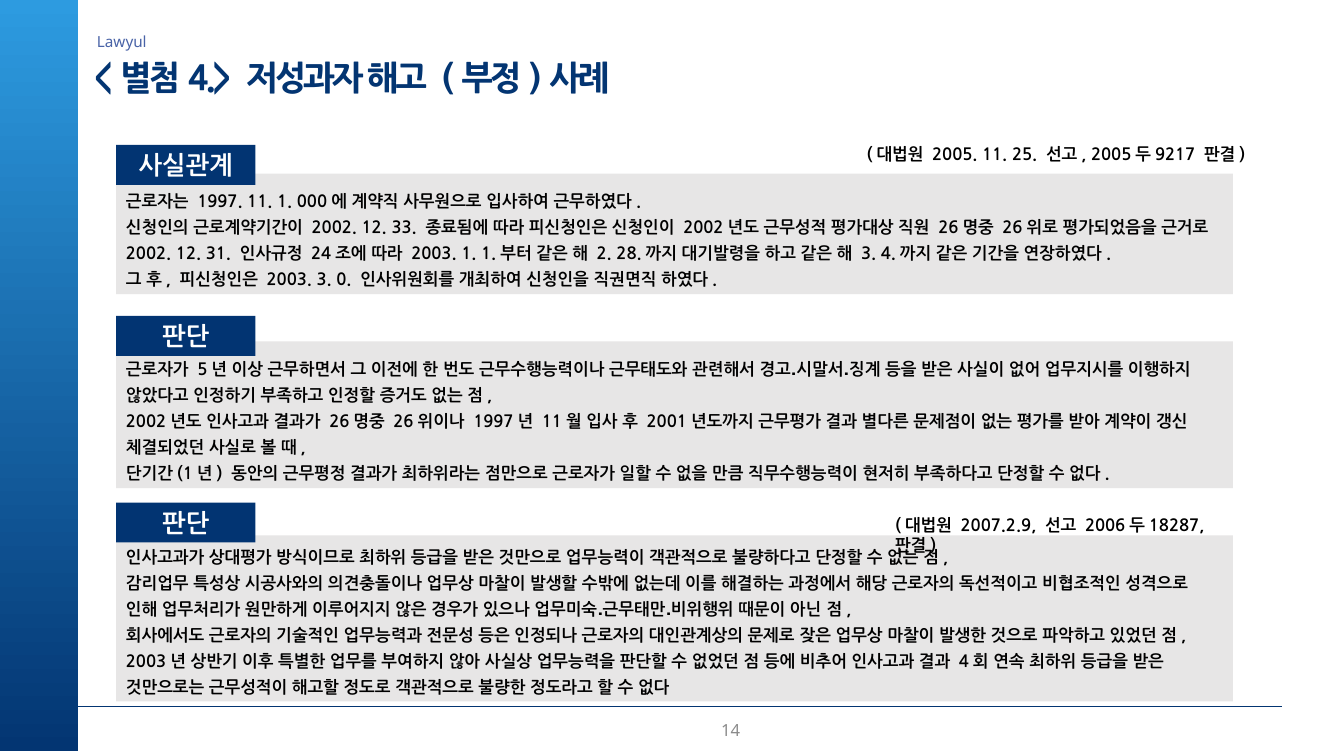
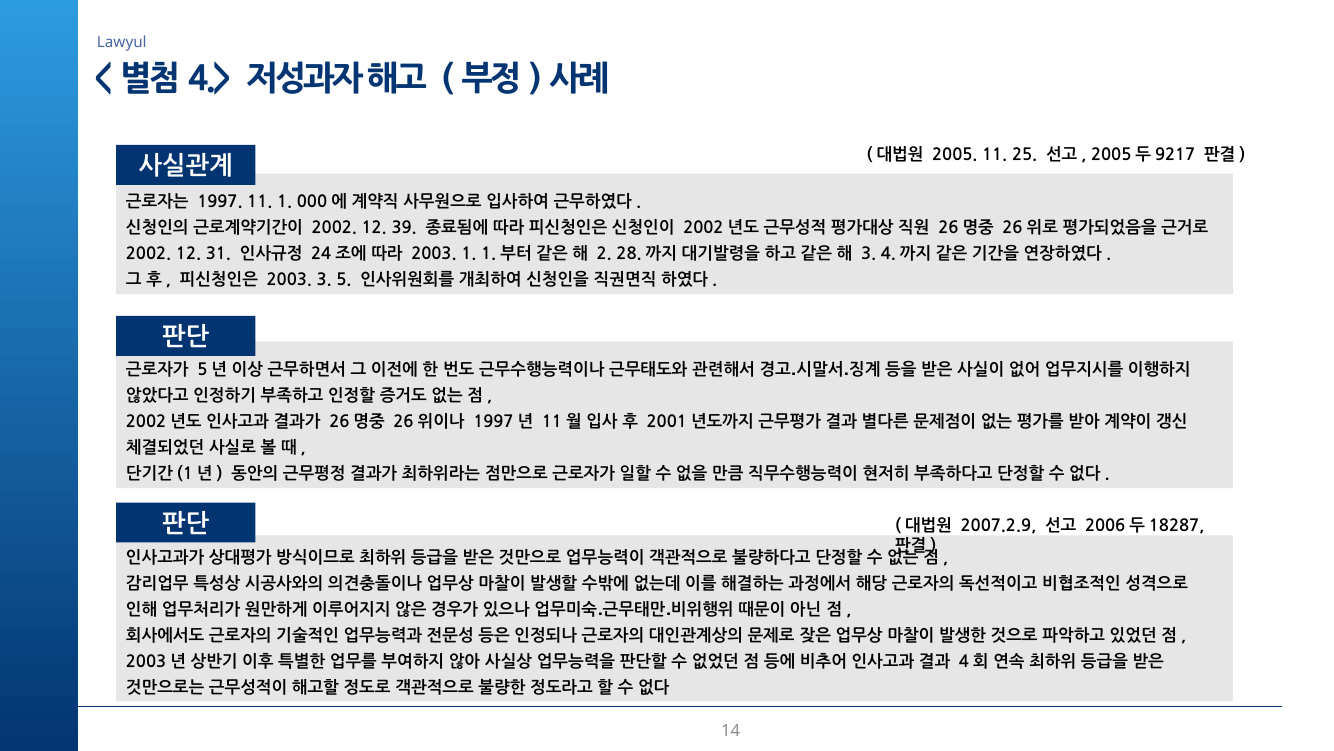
33: 33 -> 39
0: 0 -> 5
